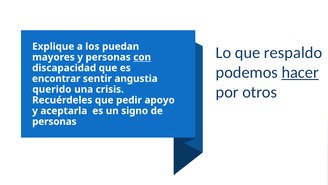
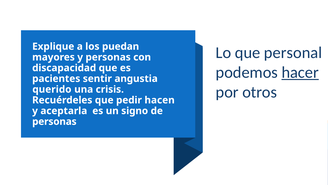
respaldo: respaldo -> personal
con underline: present -> none
encontrar: encontrar -> pacientes
apoyo: apoyo -> hacen
